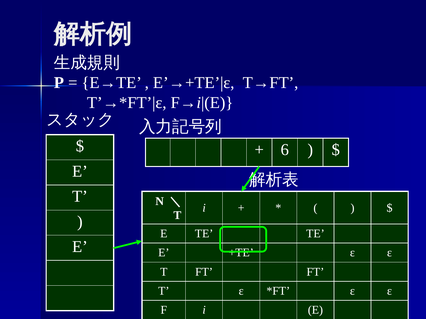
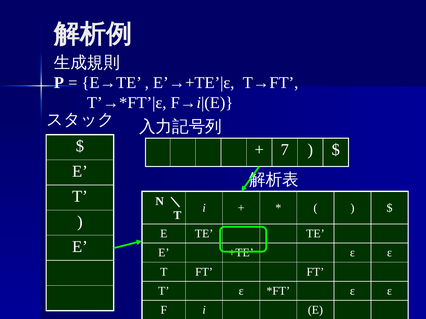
6: 6 -> 7
